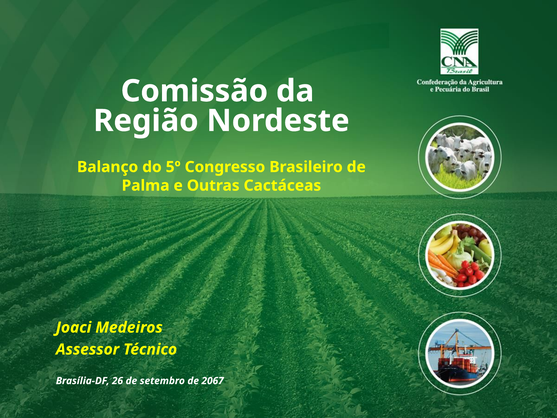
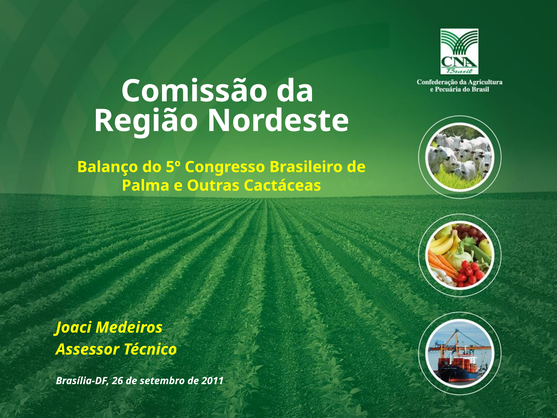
2067: 2067 -> 2011
